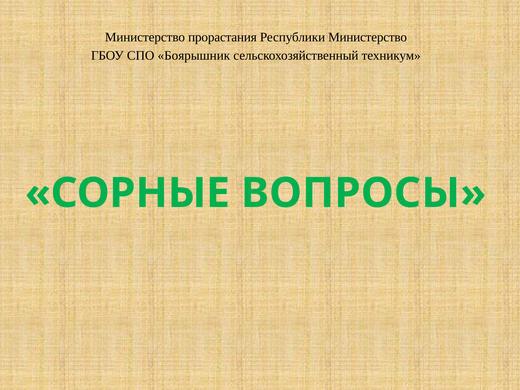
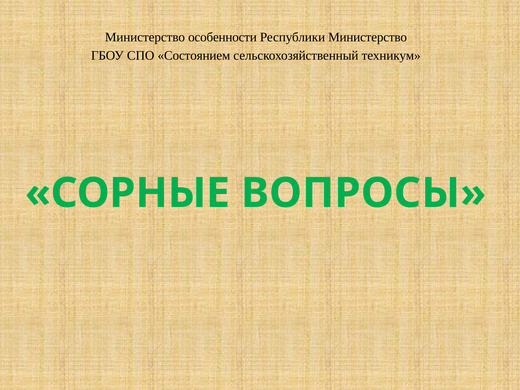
прорастания: прорастания -> особенности
Боярышник: Боярышник -> Состоянием
